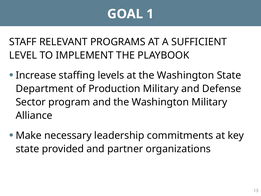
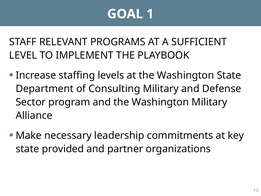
Production: Production -> Consulting
